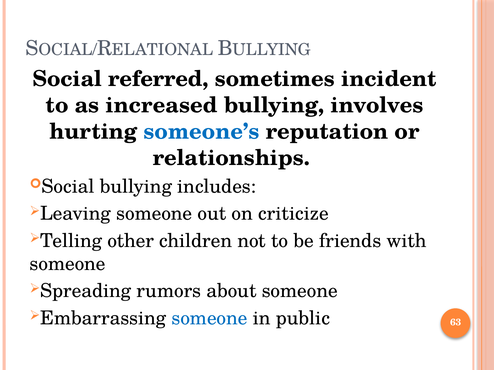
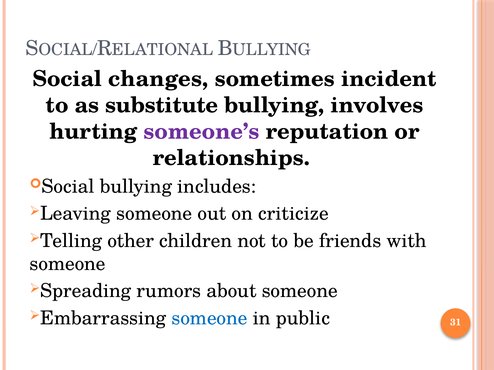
referred: referred -> changes
increased: increased -> substitute
someone’s colour: blue -> purple
63: 63 -> 31
